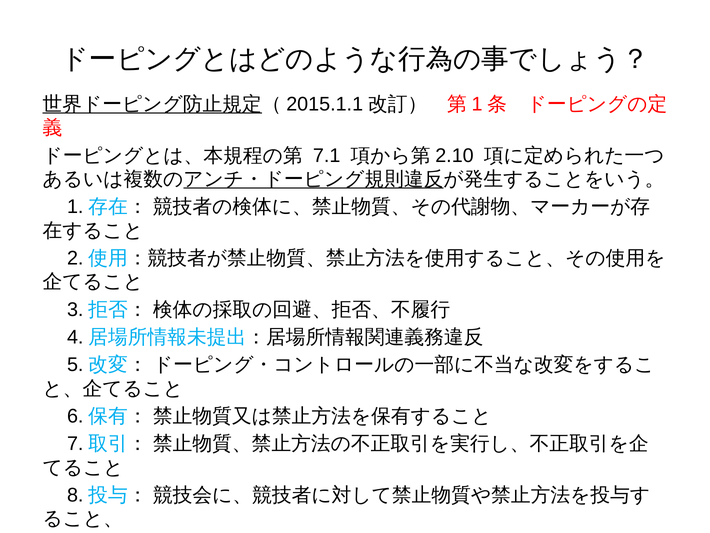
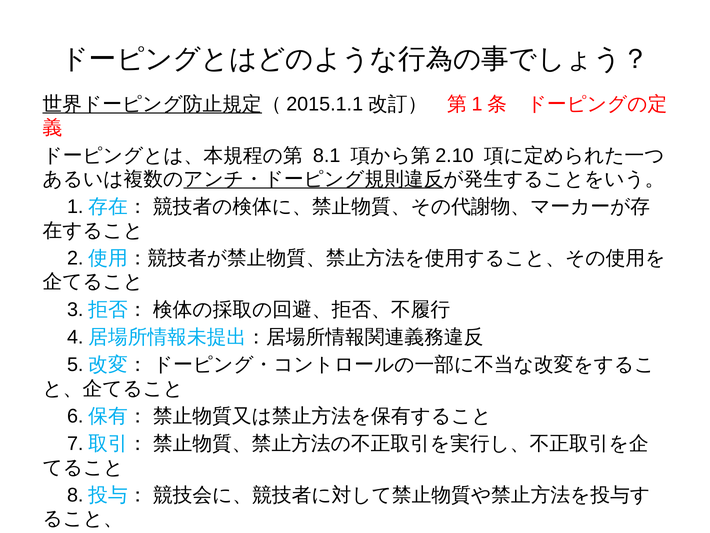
7.1: 7.1 -> 8.1
